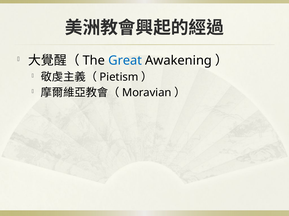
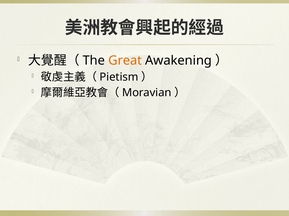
Great colour: blue -> orange
